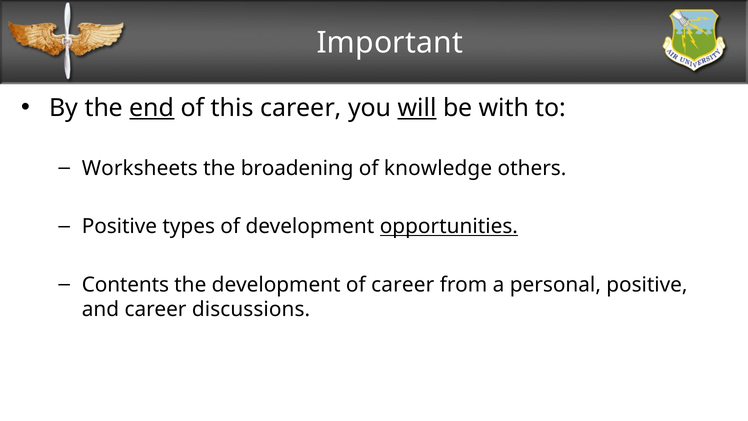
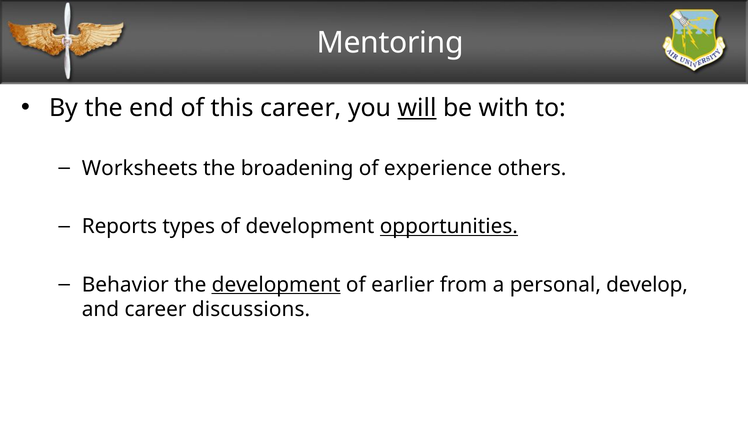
Important: Important -> Mentoring
end underline: present -> none
knowledge: knowledge -> experience
Positive at (119, 226): Positive -> Reports
Contents: Contents -> Behavior
development at (276, 285) underline: none -> present
of career: career -> earlier
personal positive: positive -> develop
